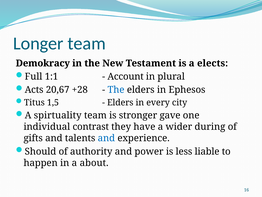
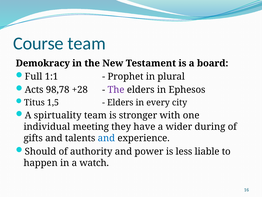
Longer: Longer -> Course
elects: elects -> board
Account: Account -> Prophet
20,67: 20,67 -> 98,78
The at (116, 90) colour: blue -> purple
gave: gave -> with
contrast: contrast -> meeting
about: about -> watch
